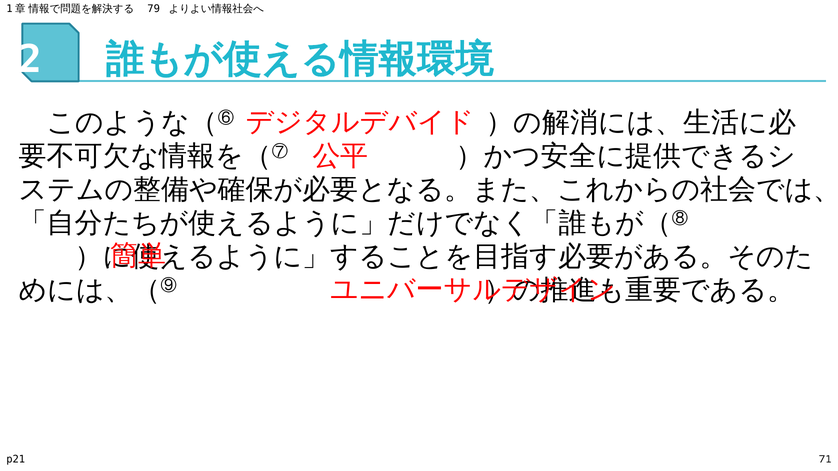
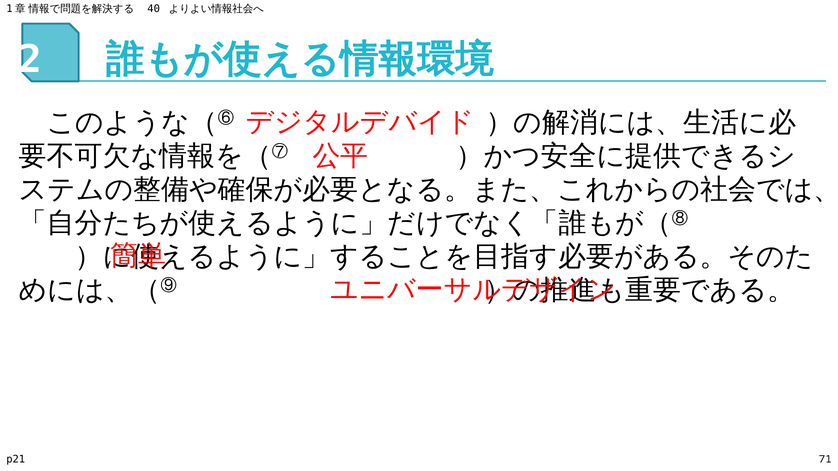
79: 79 -> 40
